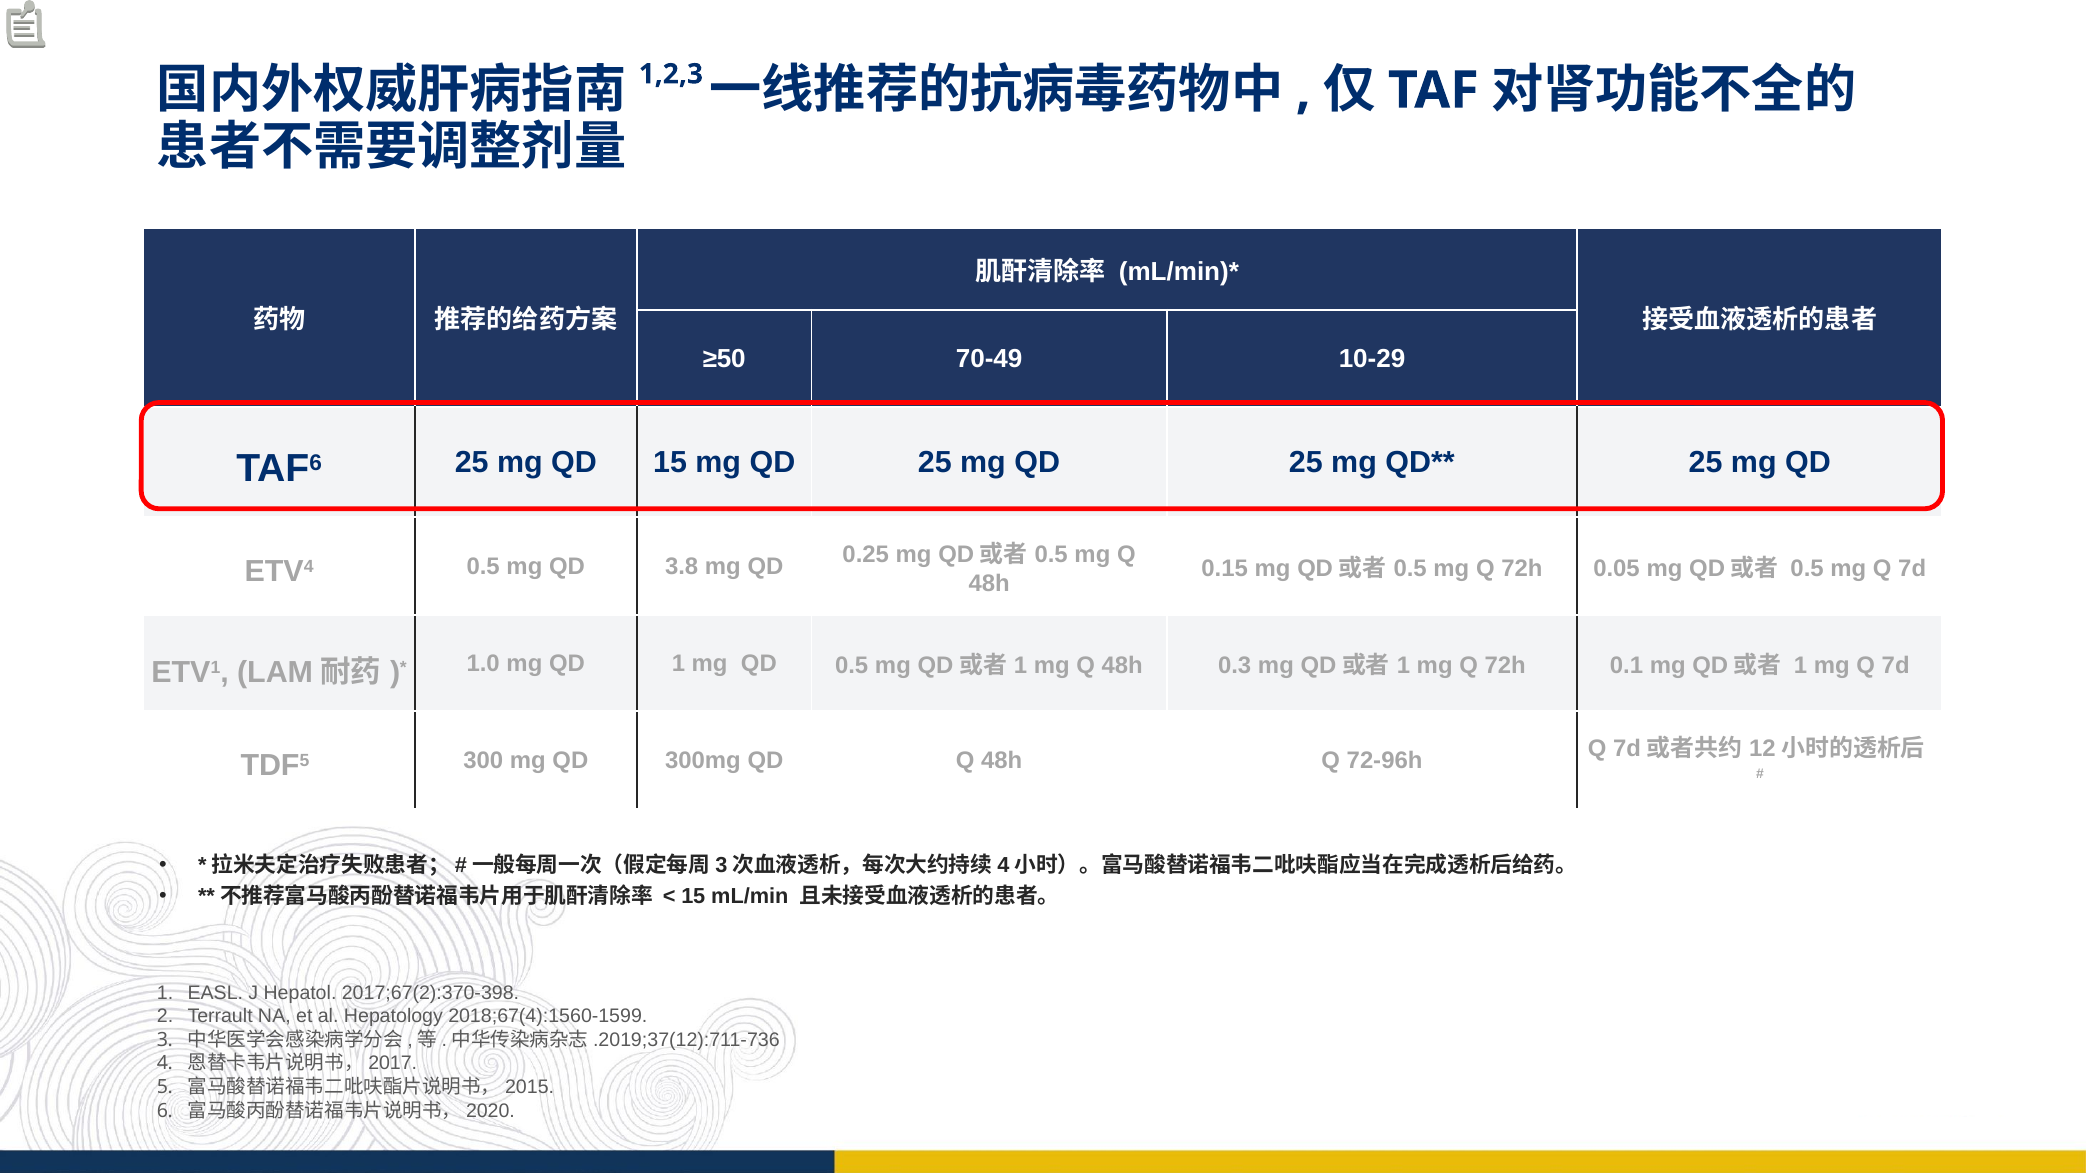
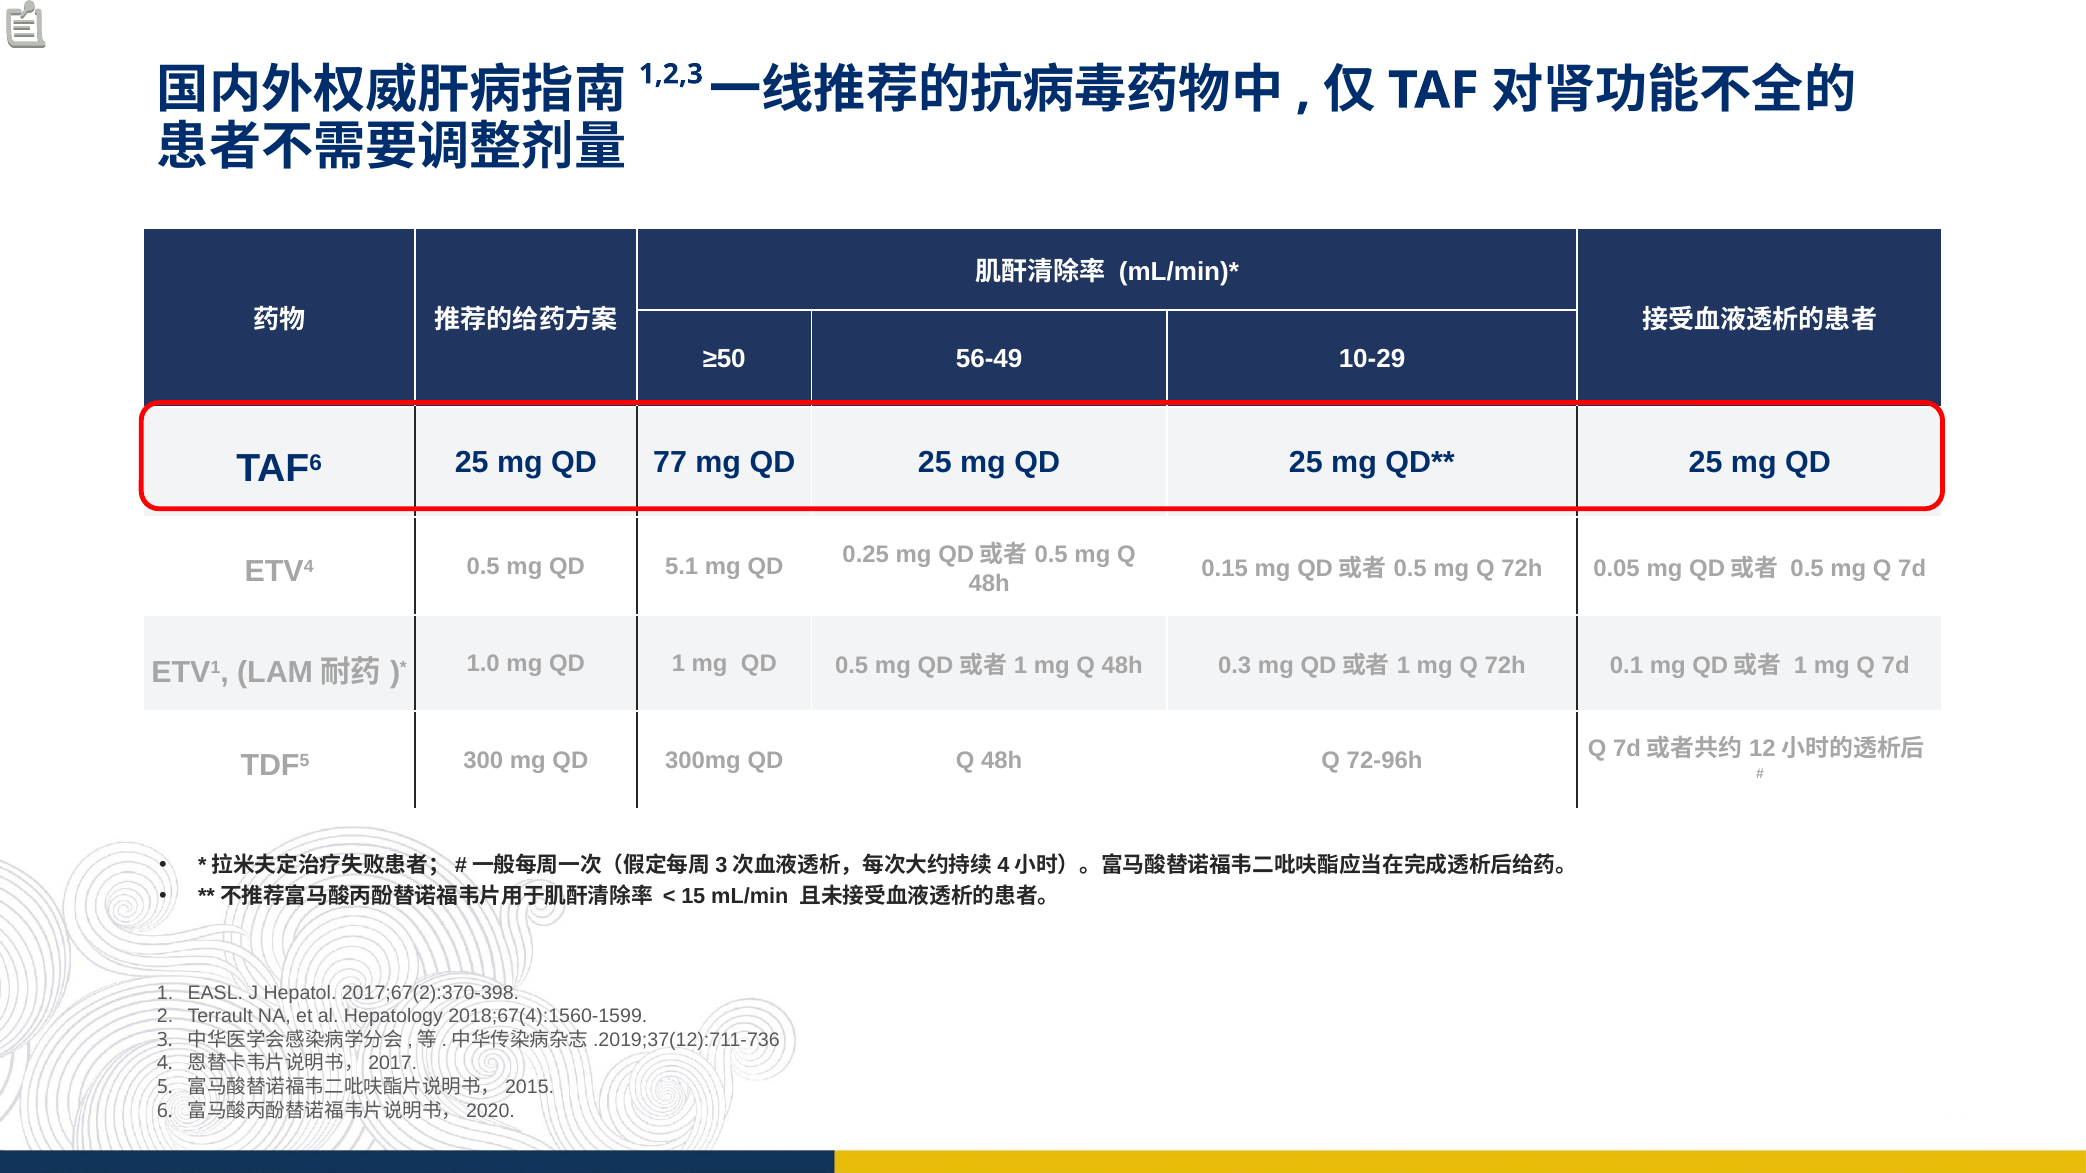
70-49: 70-49 -> 56-49
QD 15: 15 -> 77
3.8: 3.8 -> 5.1
